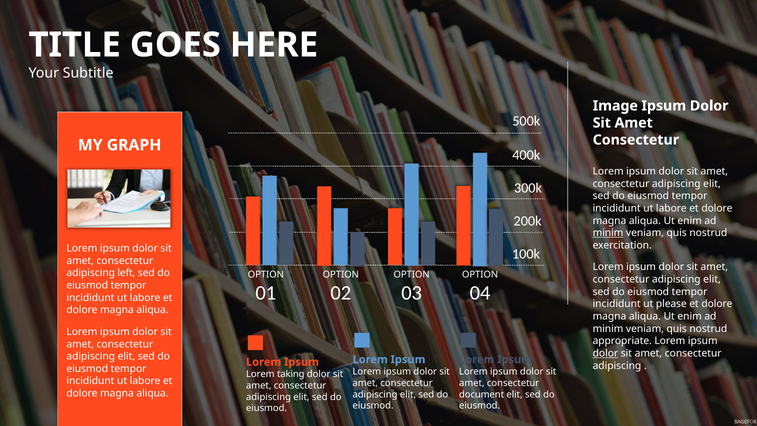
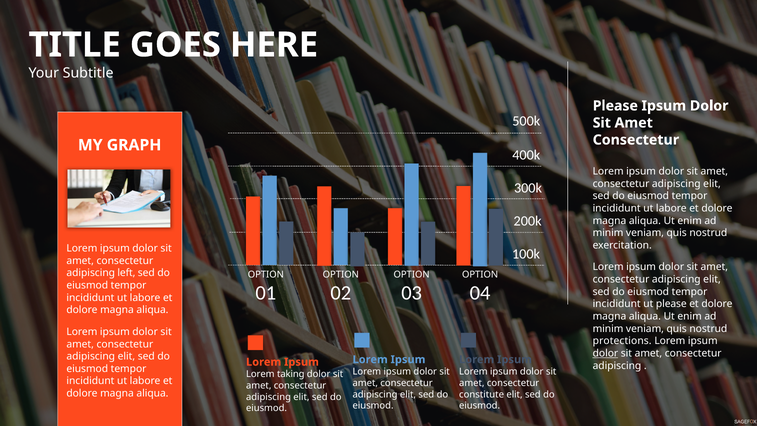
Image at (615, 106): Image -> Please
minim at (608, 233) underline: present -> none
appropriate: appropriate -> protections
document: document -> constitute
